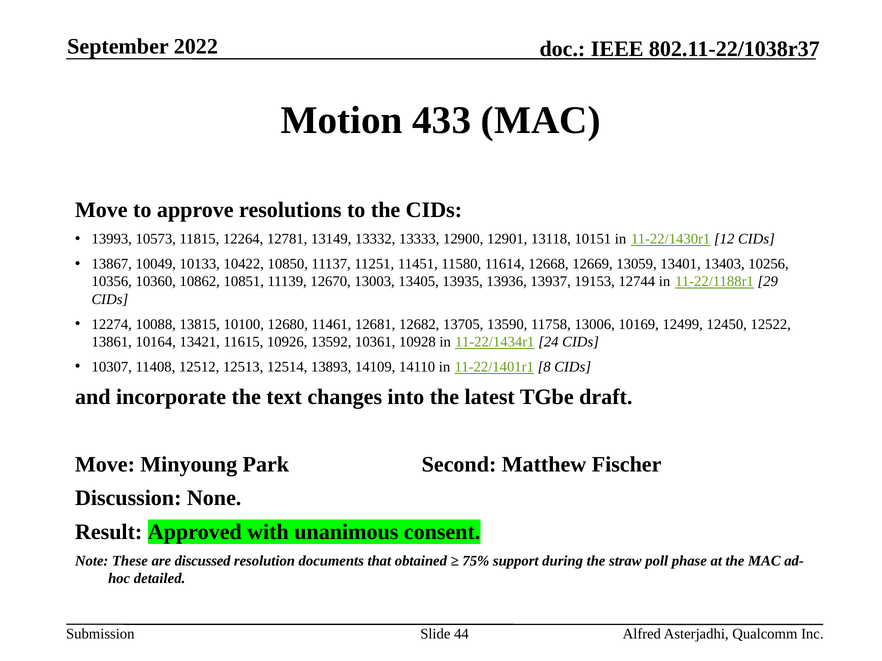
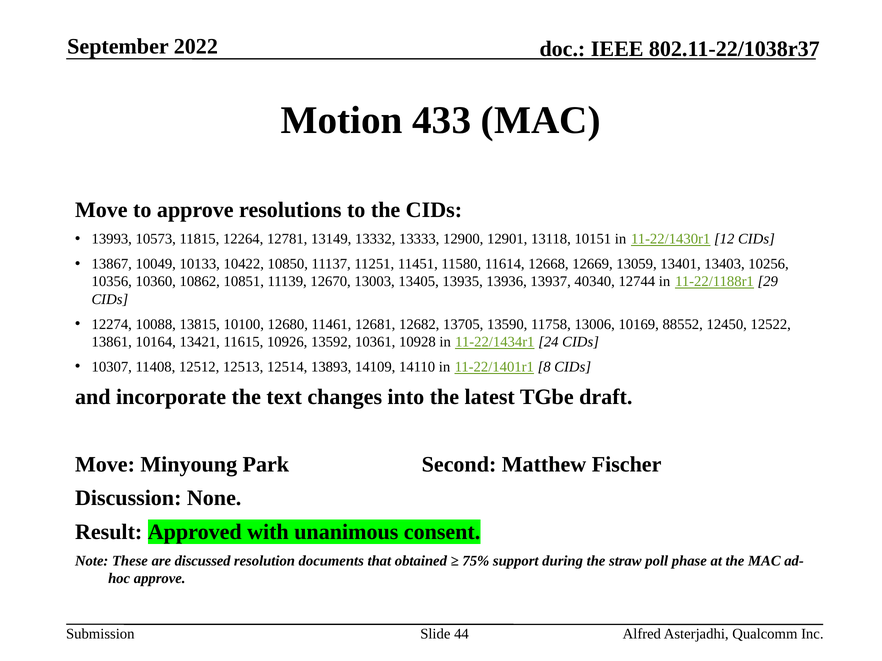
19153: 19153 -> 40340
12499: 12499 -> 88552
detailed at (160, 579): detailed -> approve
